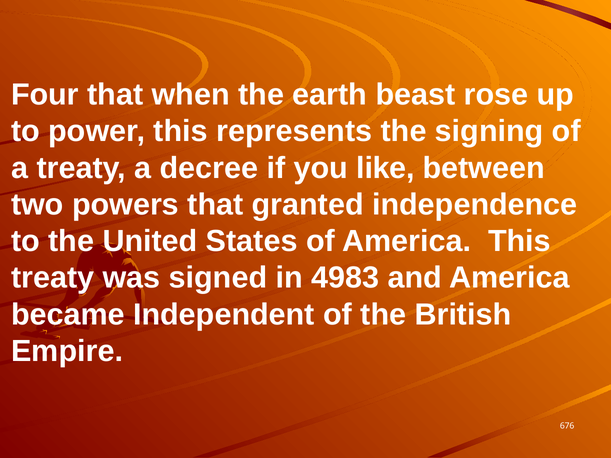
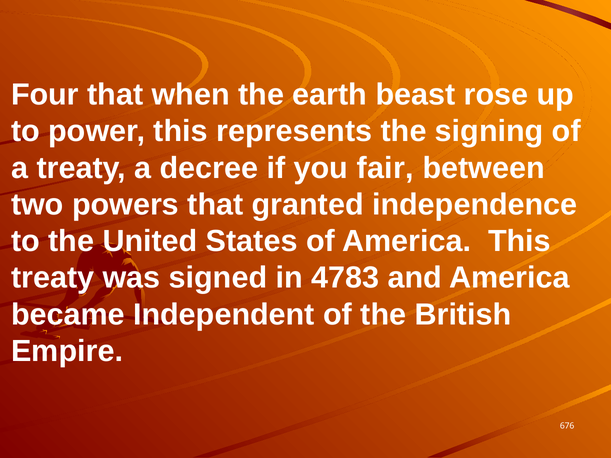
like: like -> fair
4983: 4983 -> 4783
